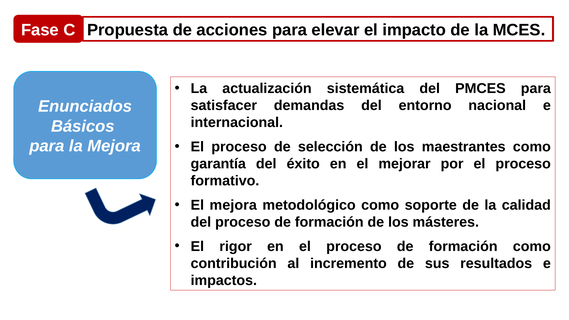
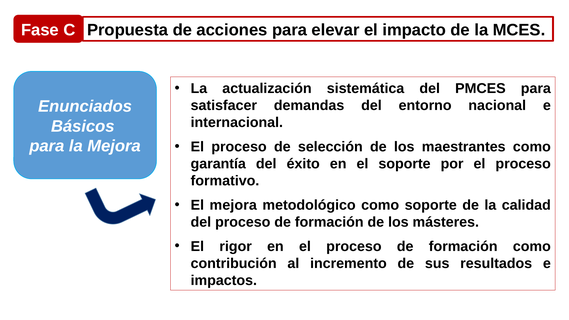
el mejorar: mejorar -> soporte
